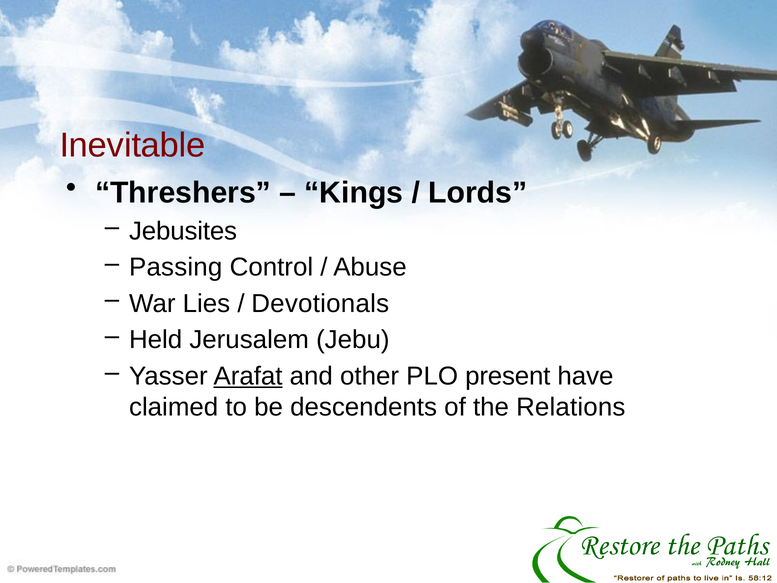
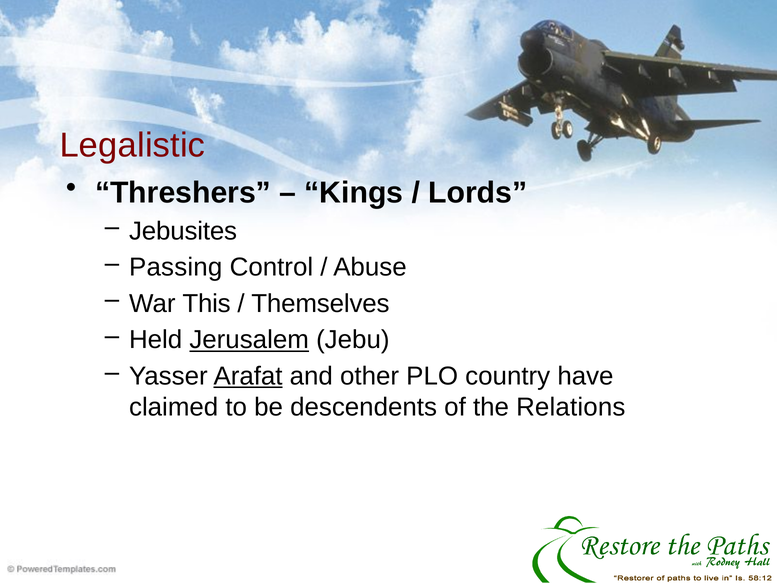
Inevitable: Inevitable -> Legalistic
Lies: Lies -> This
Devotionals: Devotionals -> Themselves
Jerusalem underline: none -> present
present: present -> country
